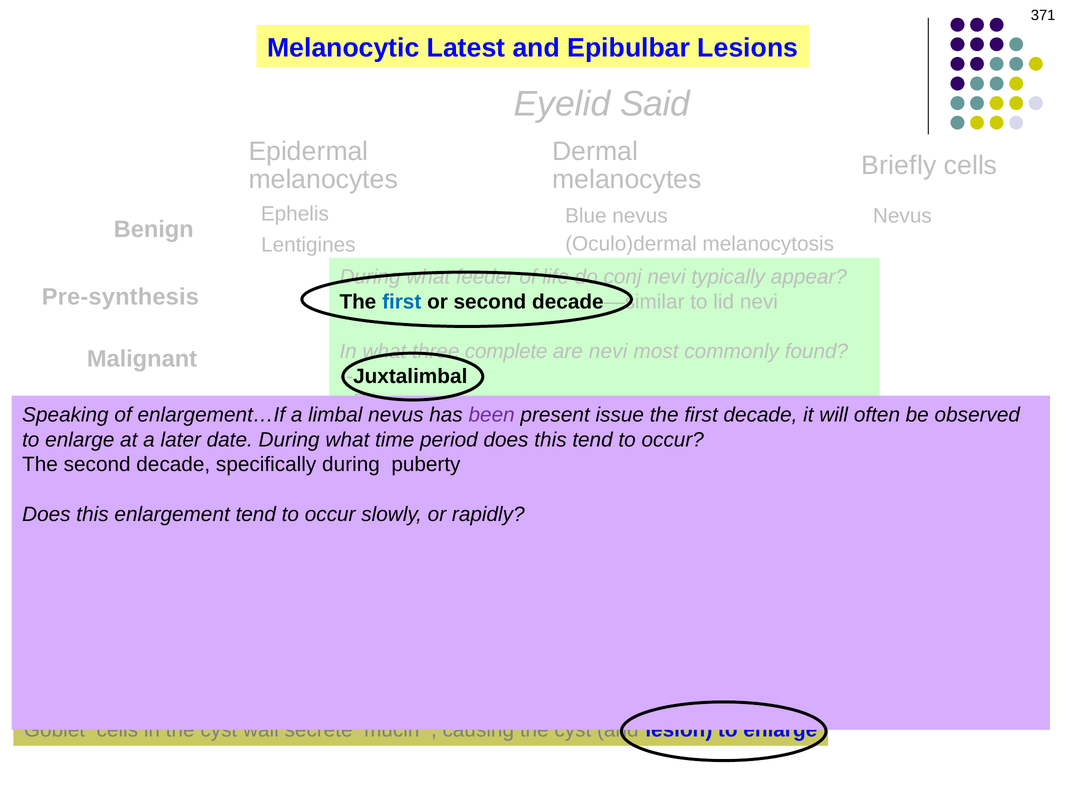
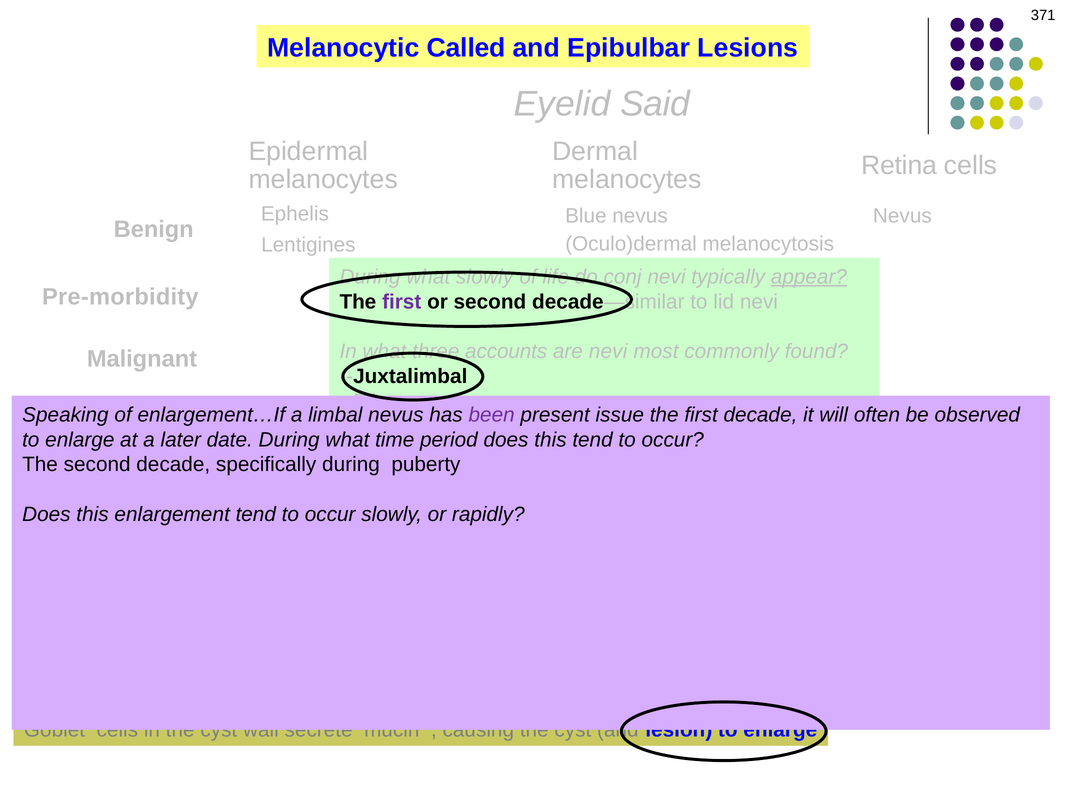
Latest: Latest -> Called
Briefly: Briefly -> Retina
what feeder: feeder -> slowly
appear underline: none -> present
Pre-synthesis: Pre-synthesis -> Pre-morbidity
first at (402, 302) colour: blue -> purple
complete: complete -> accounts
